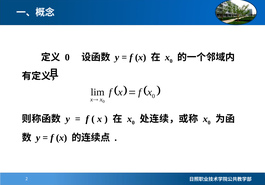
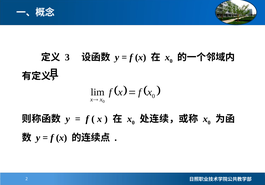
0 at (67, 57): 0 -> 3
